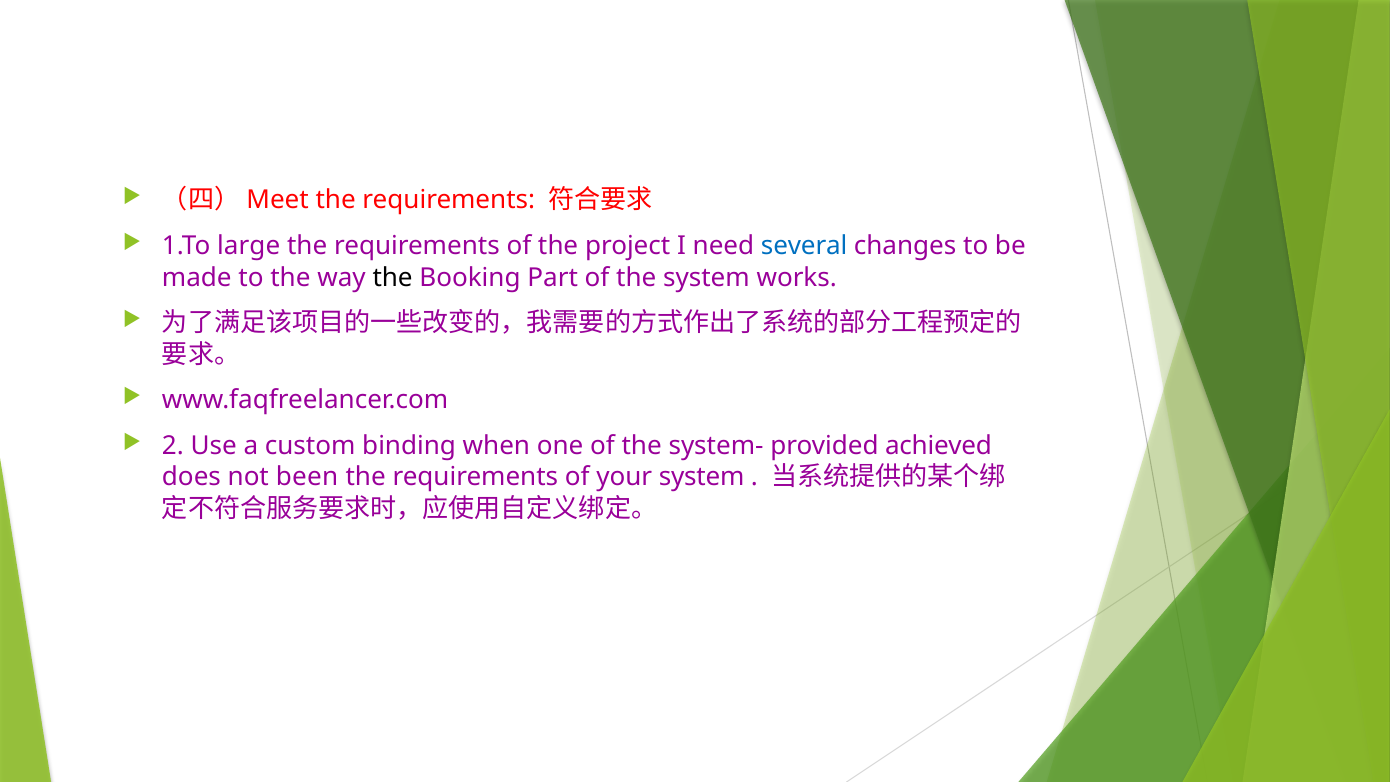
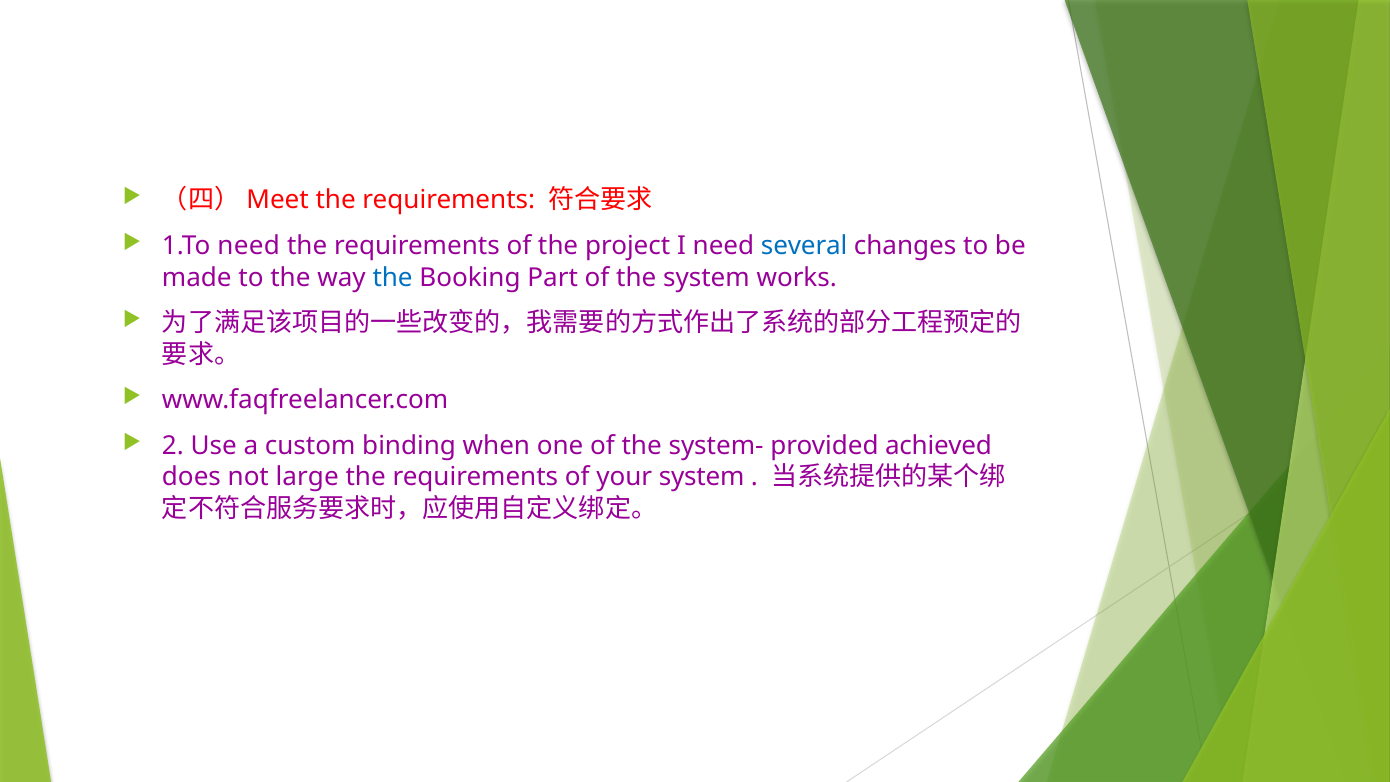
1.To large: large -> need
the at (393, 277) colour: black -> blue
been: been -> large
